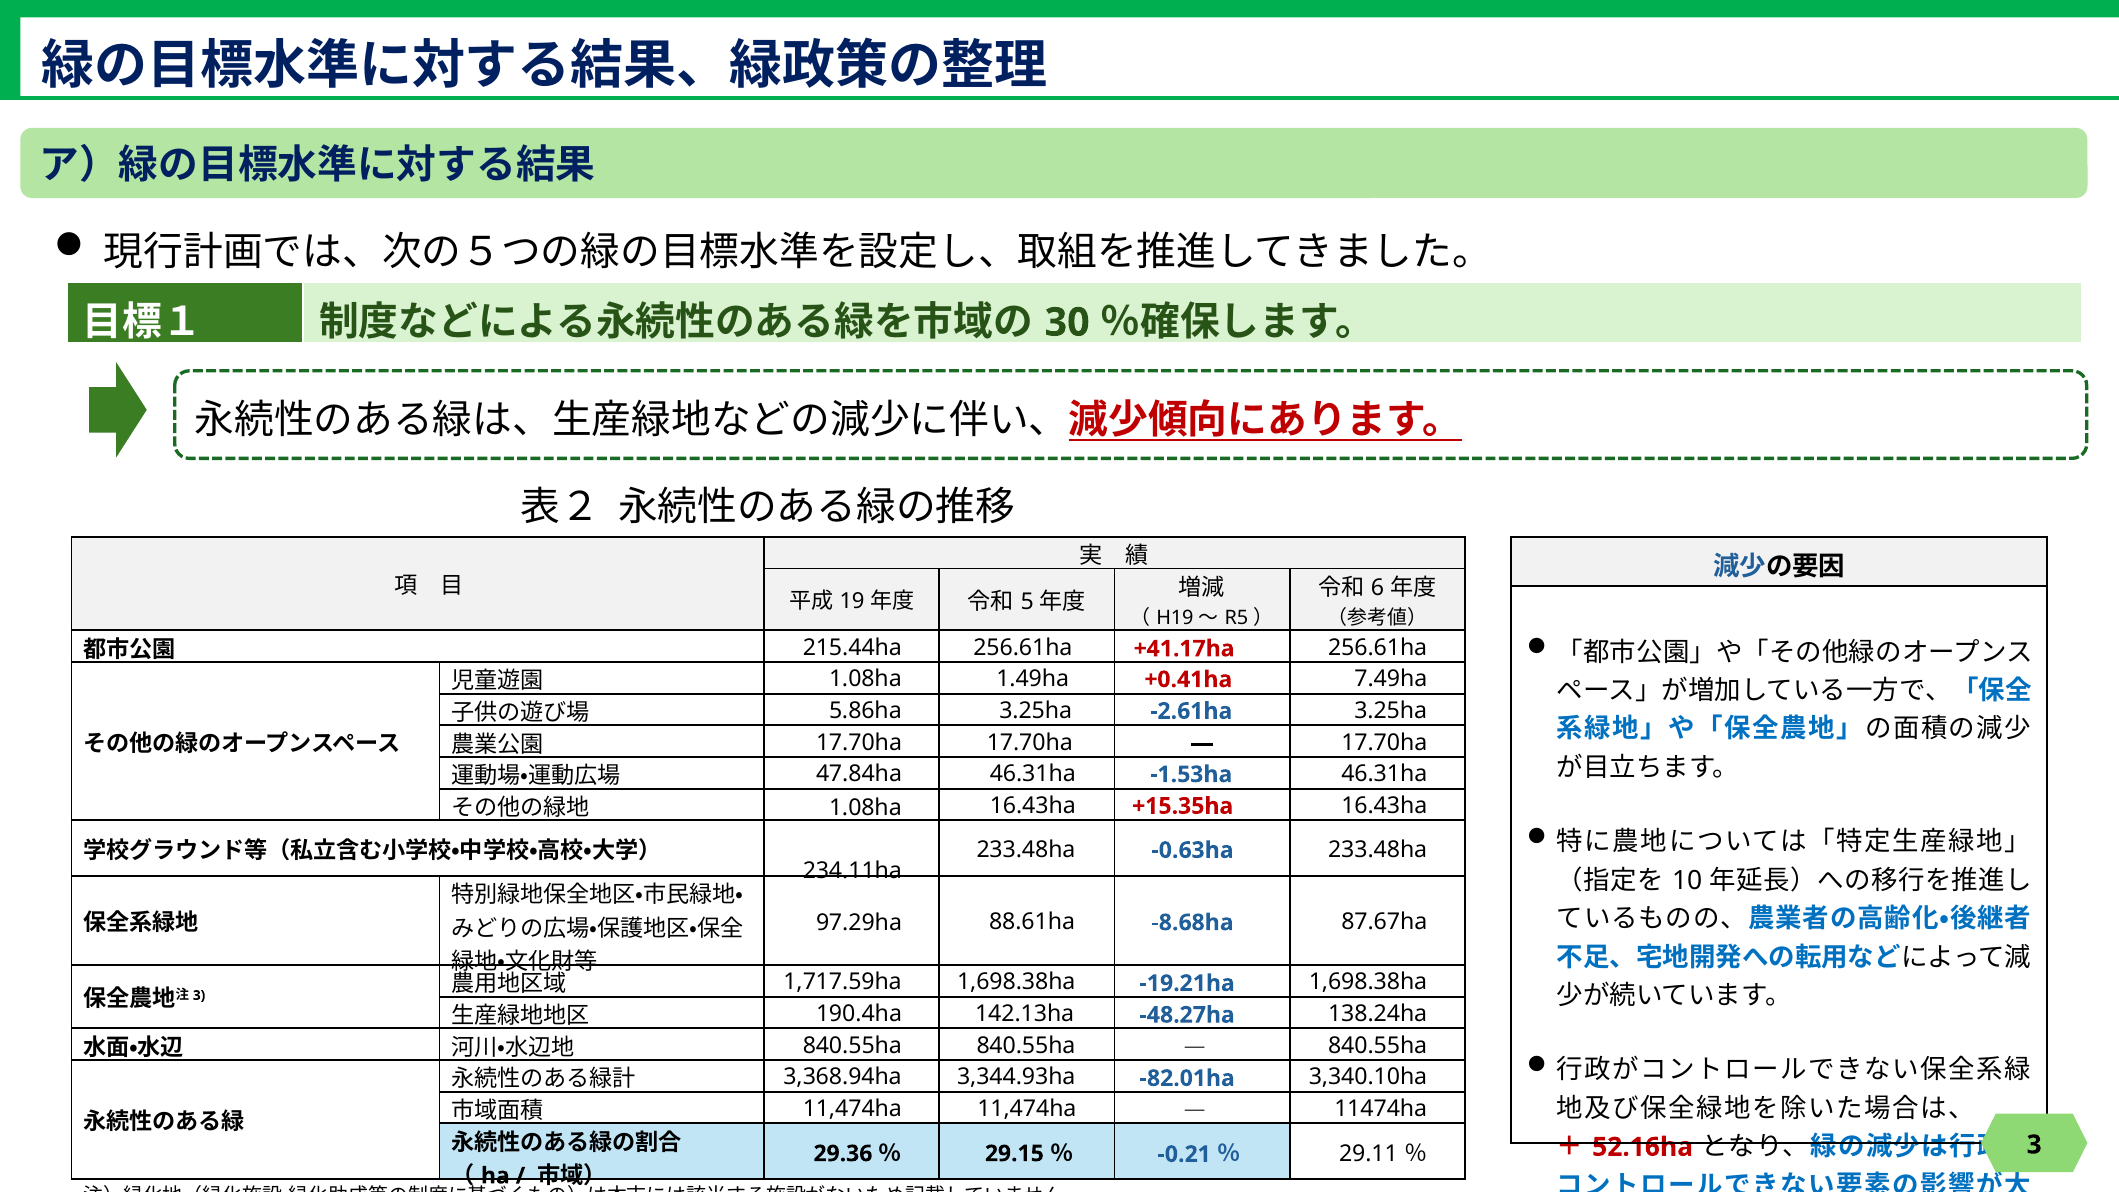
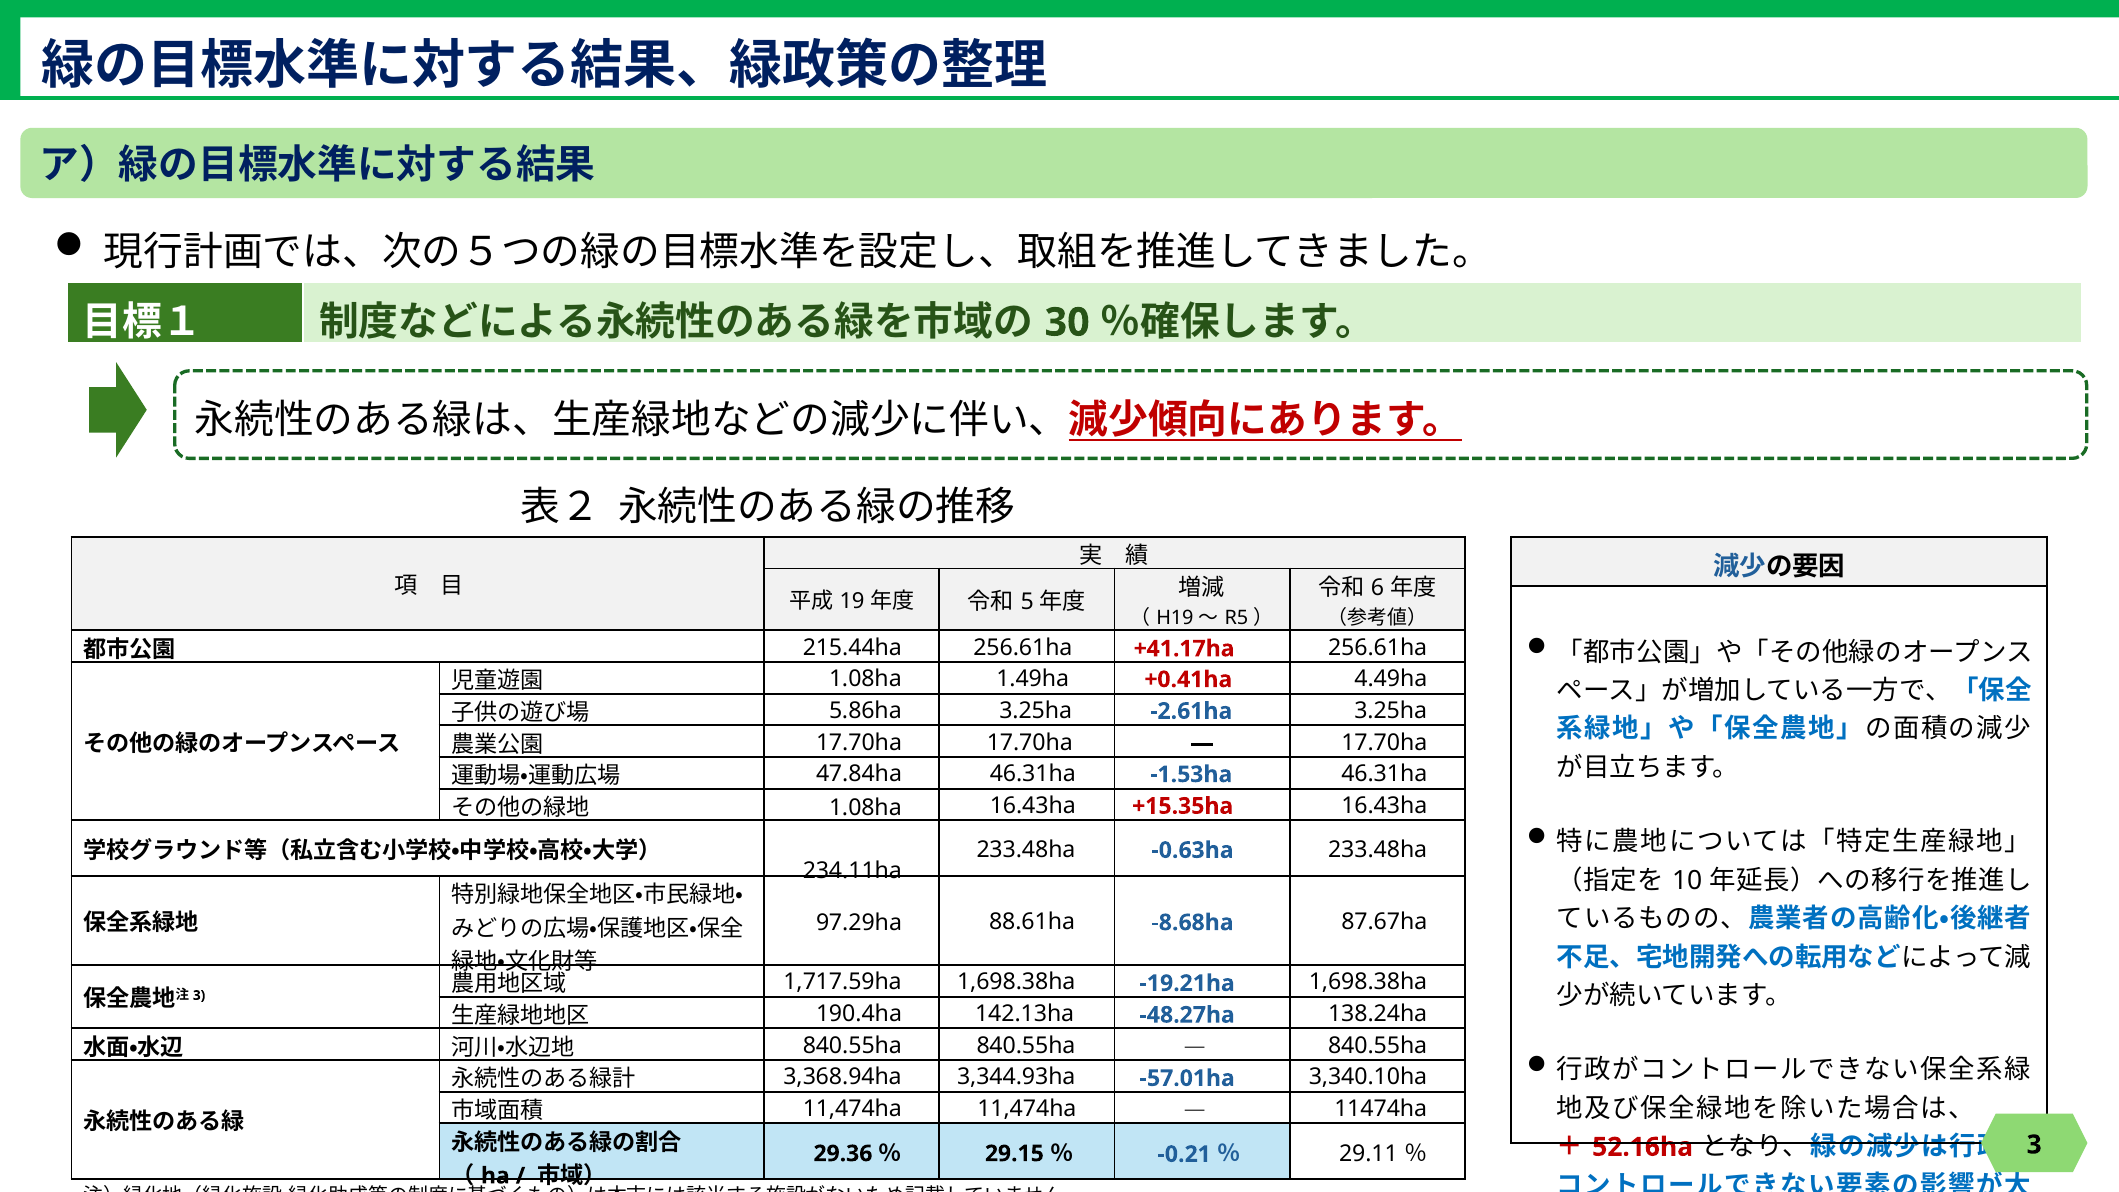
7.49ha: 7.49ha -> 4.49ha
-82.01ha: -82.01ha -> -57.01ha
